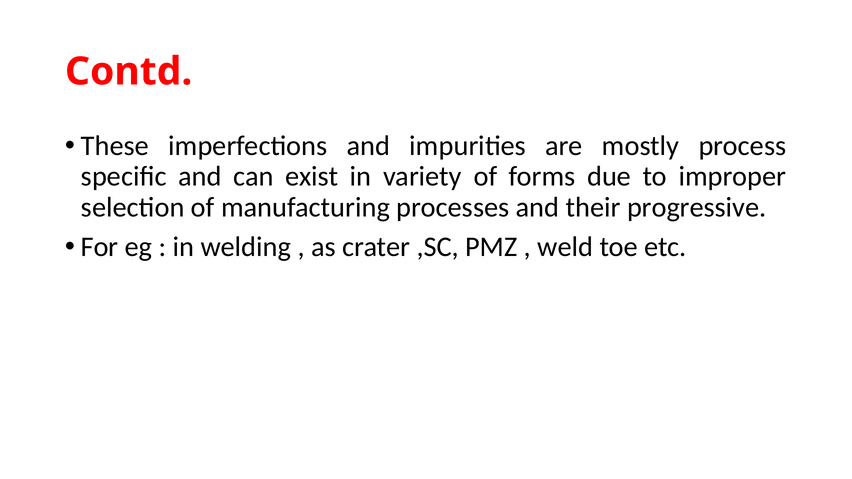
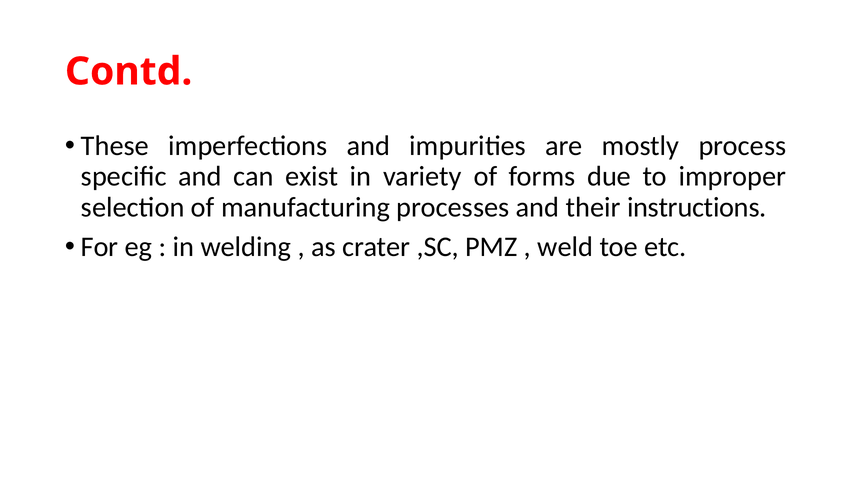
progressive: progressive -> instructions
